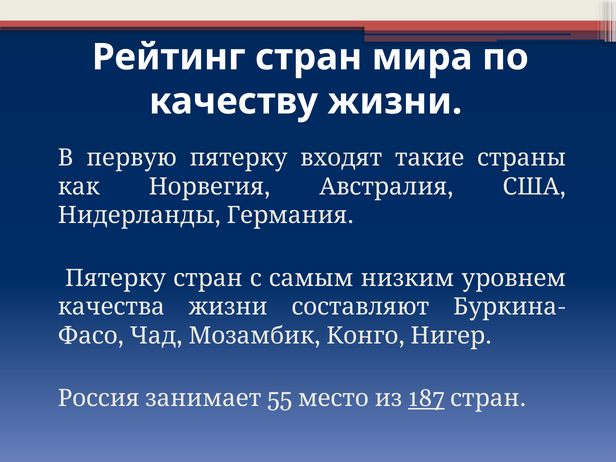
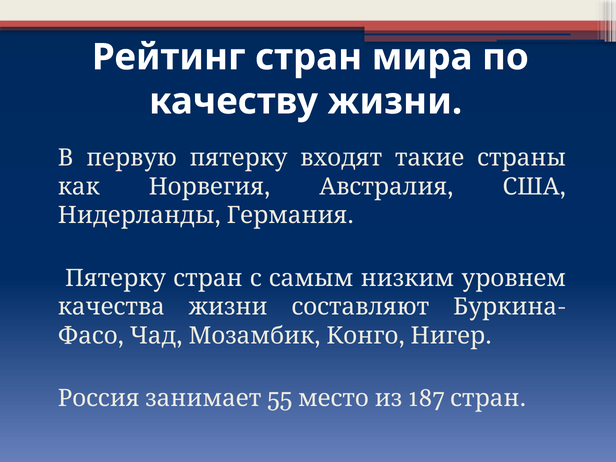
187 underline: present -> none
